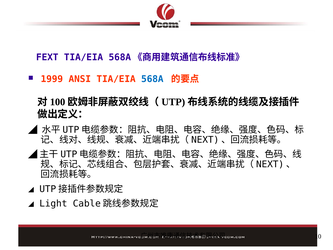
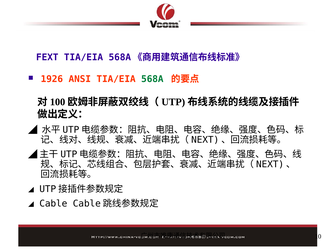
1999: 1999 -> 1926
568A colour: blue -> green
Light: Light -> Cable
